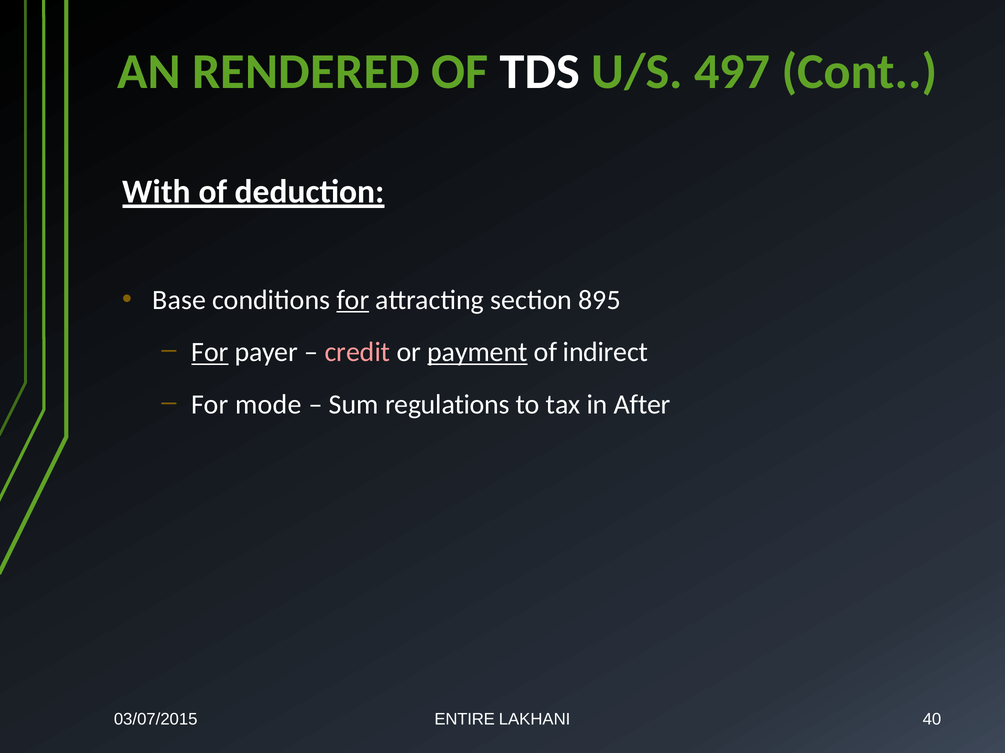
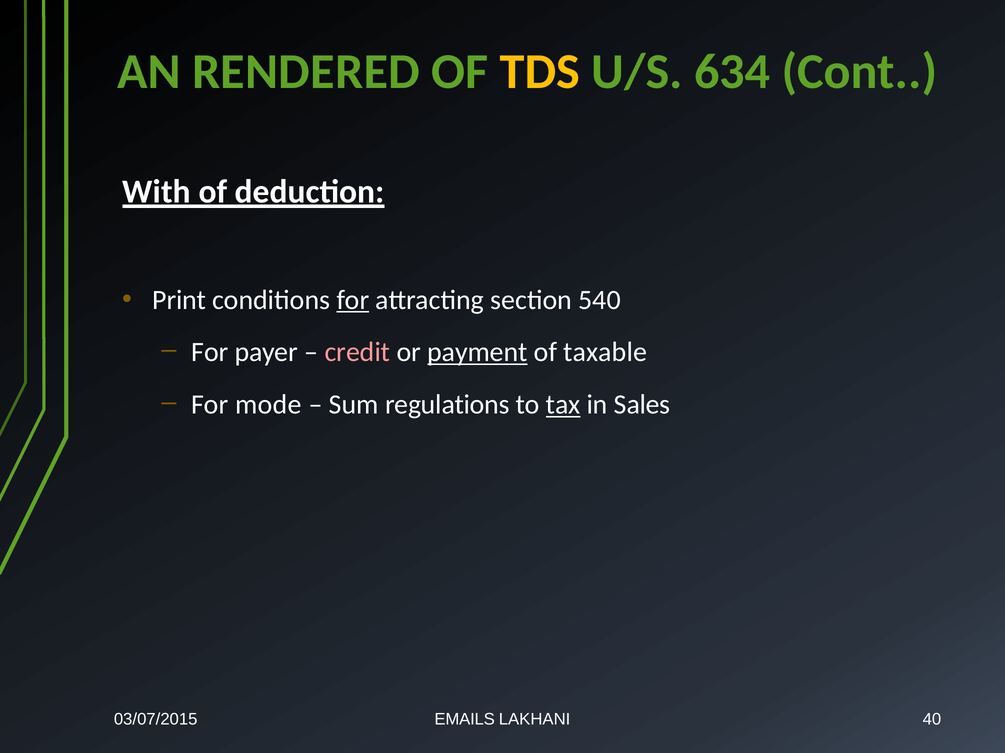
TDS colour: white -> yellow
497: 497 -> 634
Base: Base -> Print
895: 895 -> 540
For at (210, 353) underline: present -> none
indirect: indirect -> taxable
tax underline: none -> present
After: After -> Sales
ENTIRE: ENTIRE -> EMAILS
